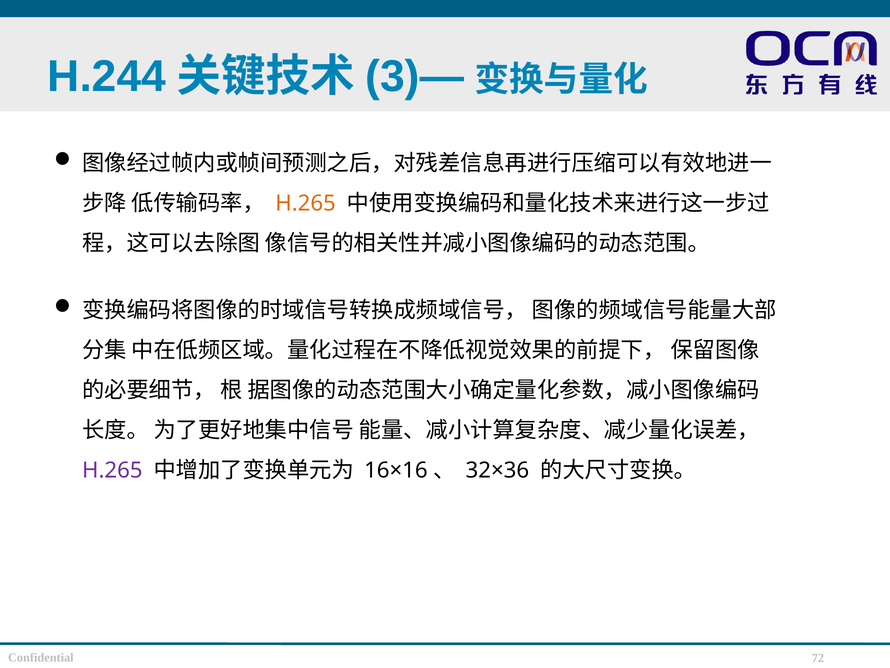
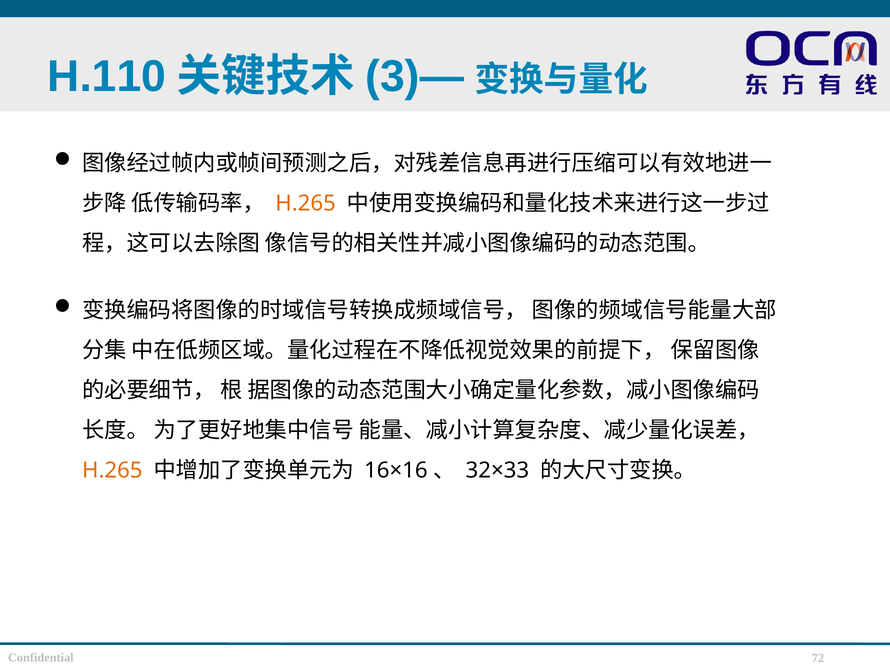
H.244: H.244 -> H.110
H.265 at (112, 470) colour: purple -> orange
32×36: 32×36 -> 32×33
